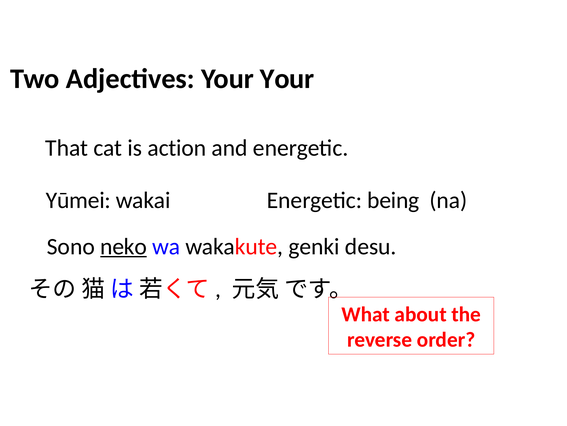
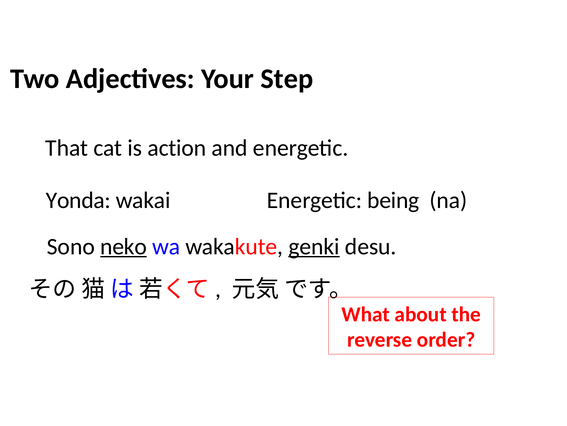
Your Your: Your -> Step
Yūmei: Yūmei -> Yonda
genki underline: none -> present
